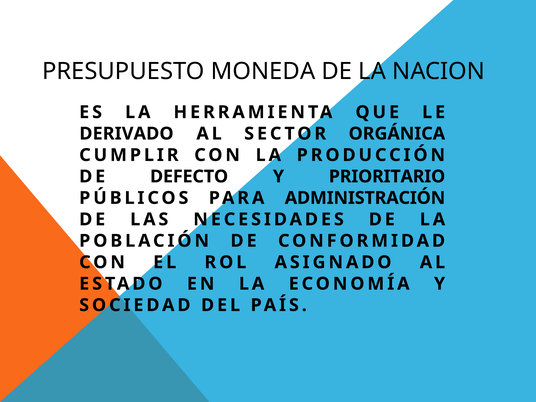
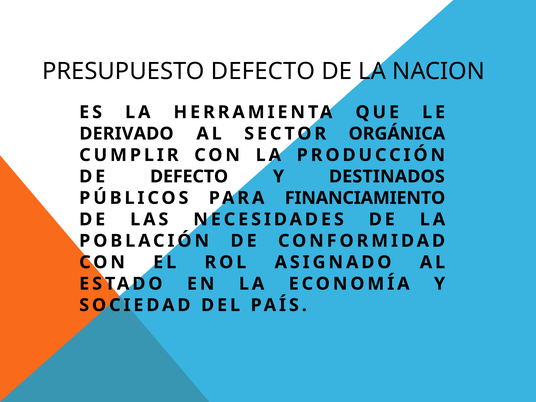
PRESUPUESTO MONEDA: MONEDA -> DEFECTO
PRIORITARIO: PRIORITARIO -> DESTINADOS
ADMINISTRACIÓN: ADMINISTRACIÓN -> FINANCIAMIENTO
